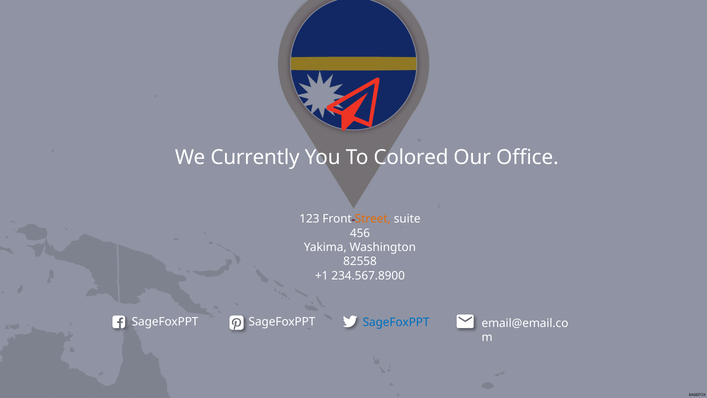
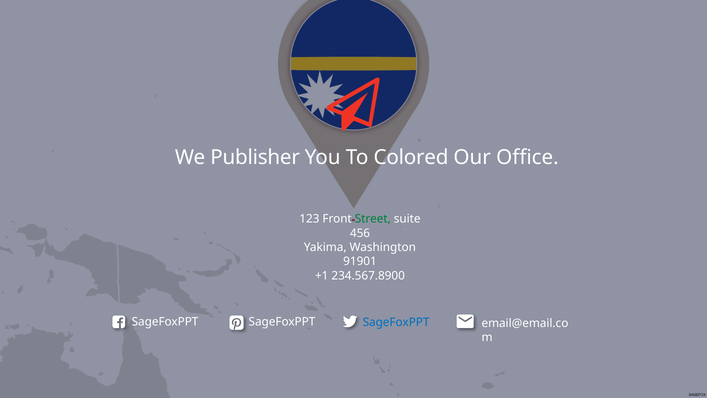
Currently: Currently -> Publisher
Street colour: orange -> green
82558: 82558 -> 91901
